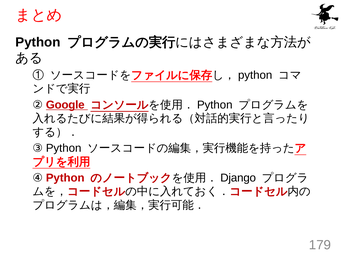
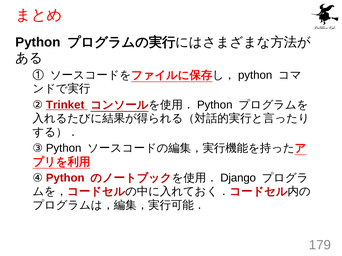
Google: Google -> Trinket
